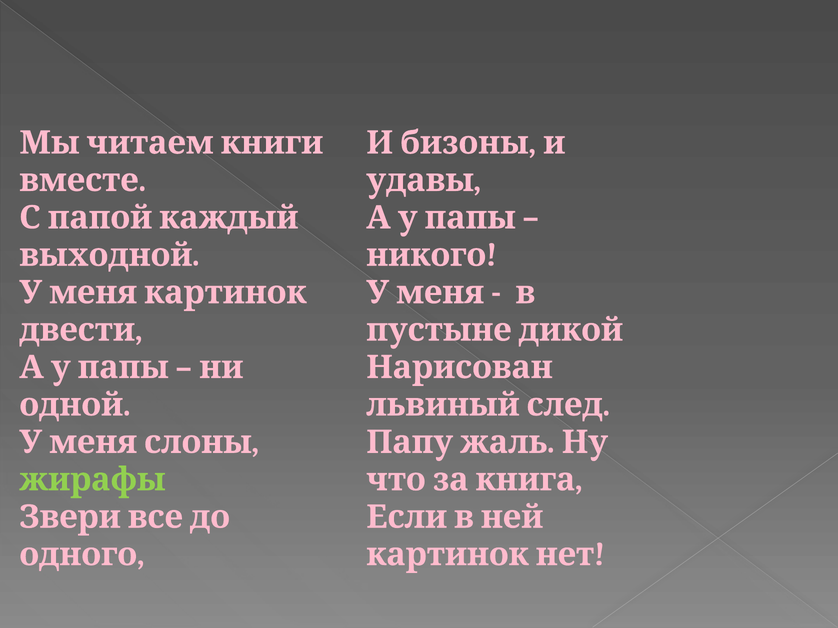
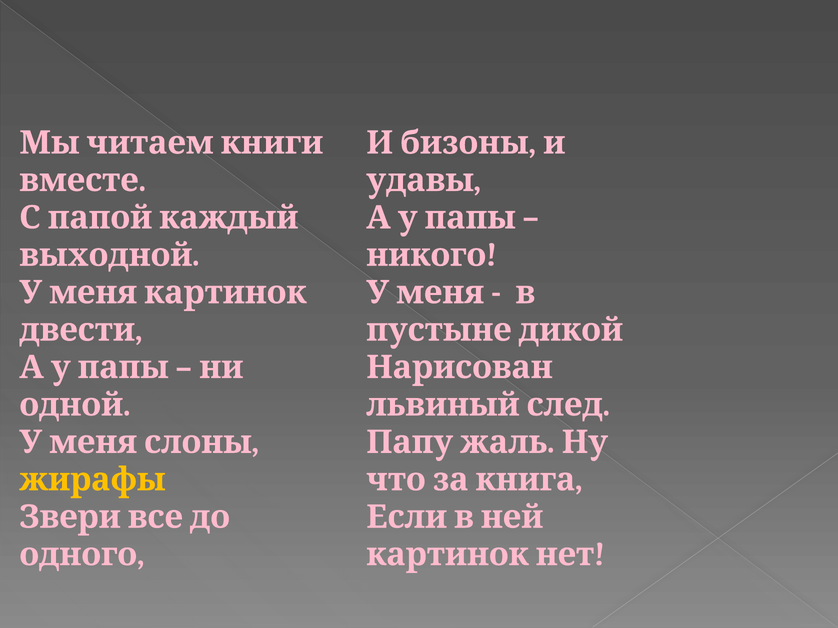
жирафы colour: light green -> yellow
